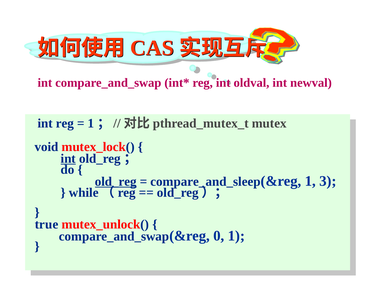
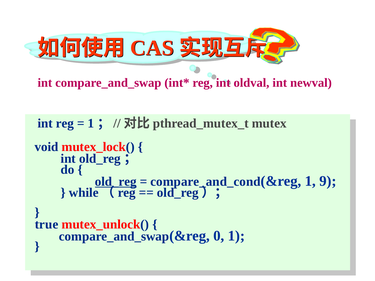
int at (68, 159) underline: present -> none
compare_and_sleep: compare_and_sleep -> compare_and_cond
3: 3 -> 9
